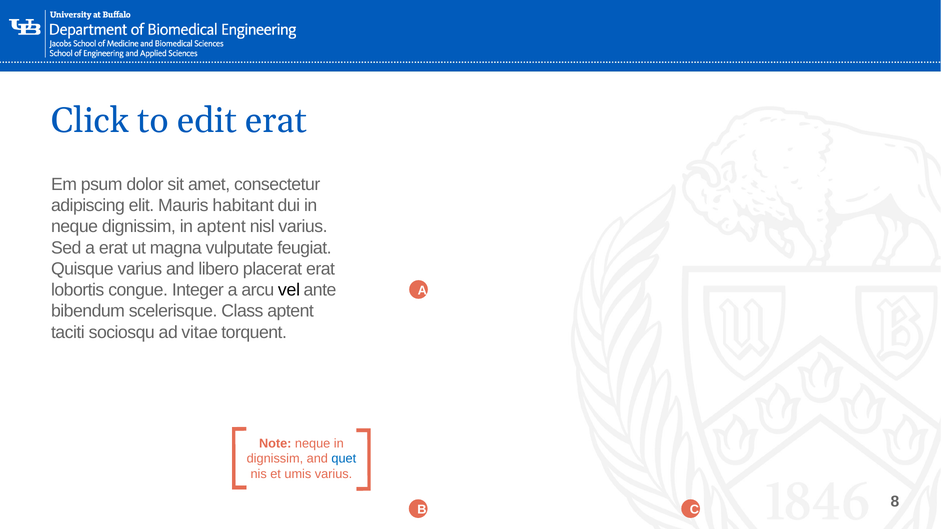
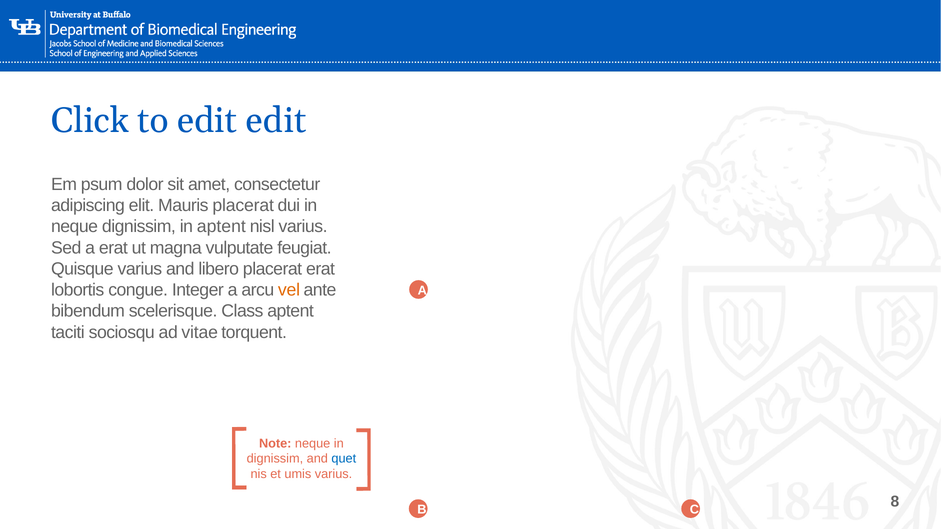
edit erat: erat -> edit
Mauris habitant: habitant -> placerat
vel colour: black -> orange
